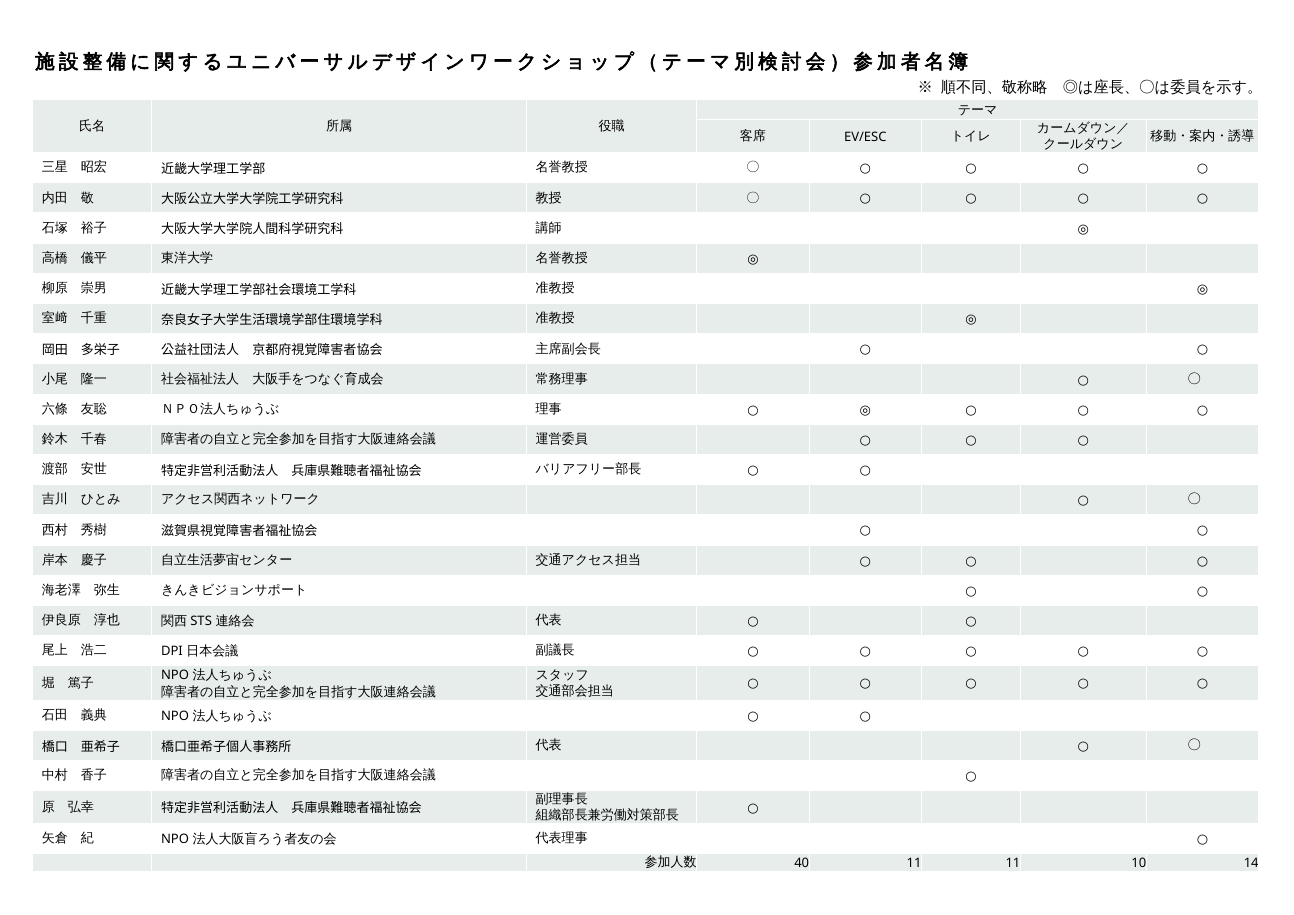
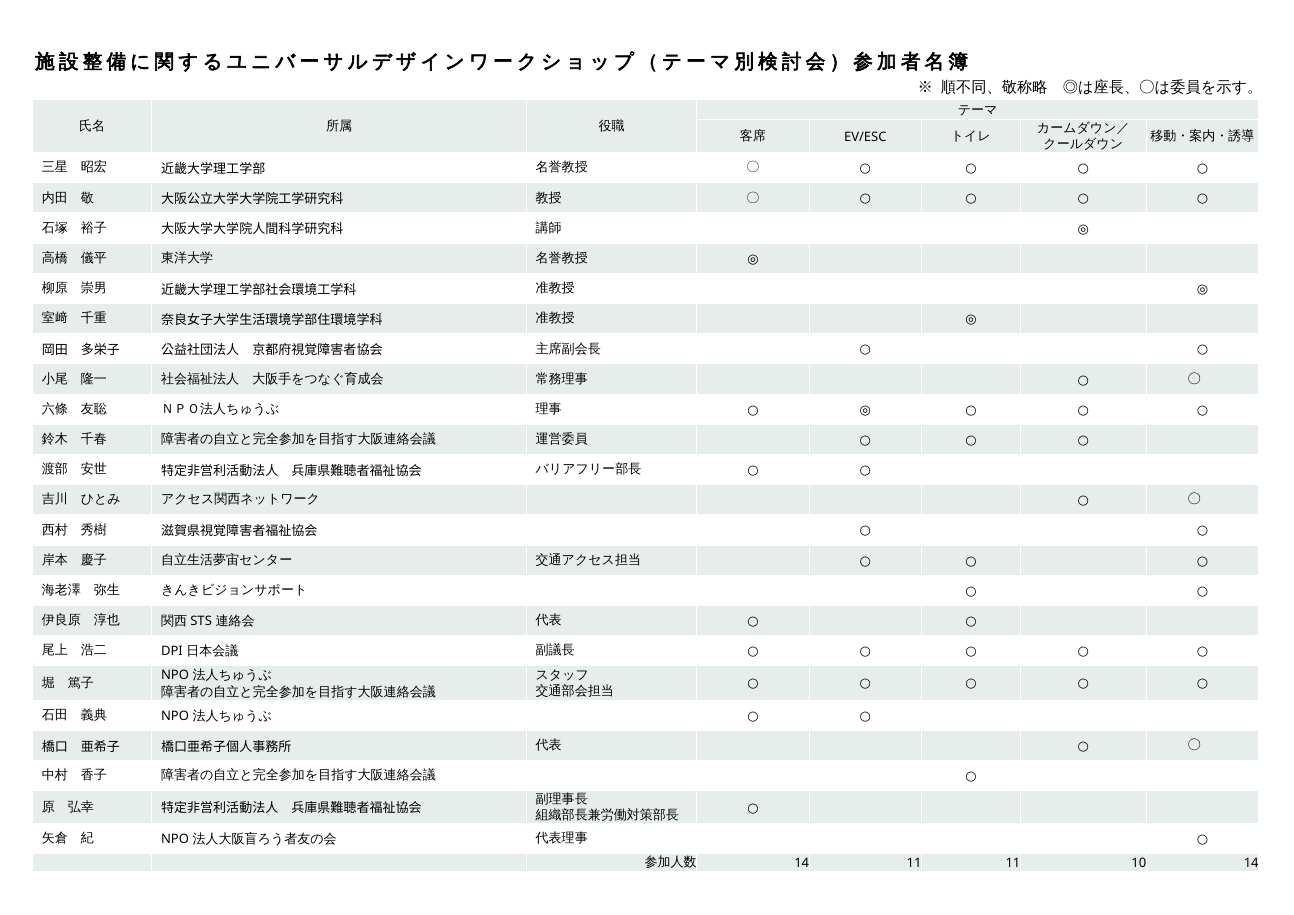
40 at (802, 863): 40 -> 14
